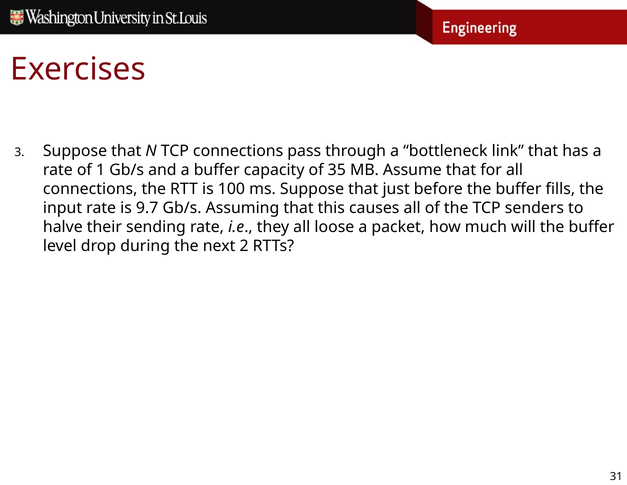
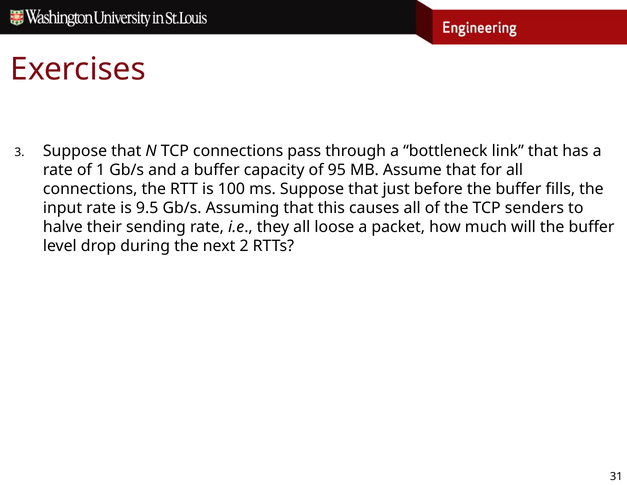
35: 35 -> 95
9.7: 9.7 -> 9.5
